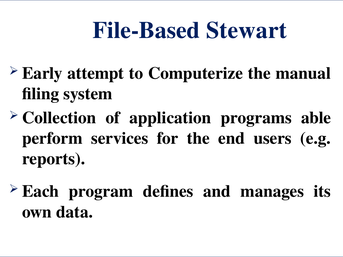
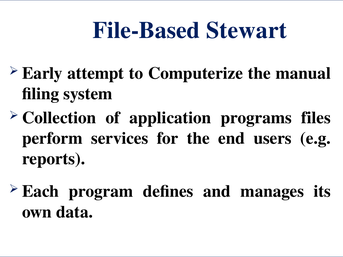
able: able -> files
